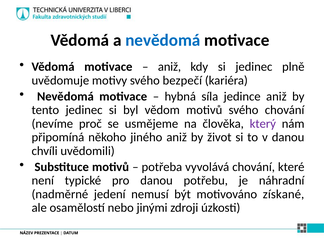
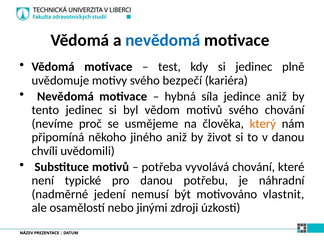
aniž at (169, 67): aniž -> test
který colour: purple -> orange
získané: získané -> vlastnit
